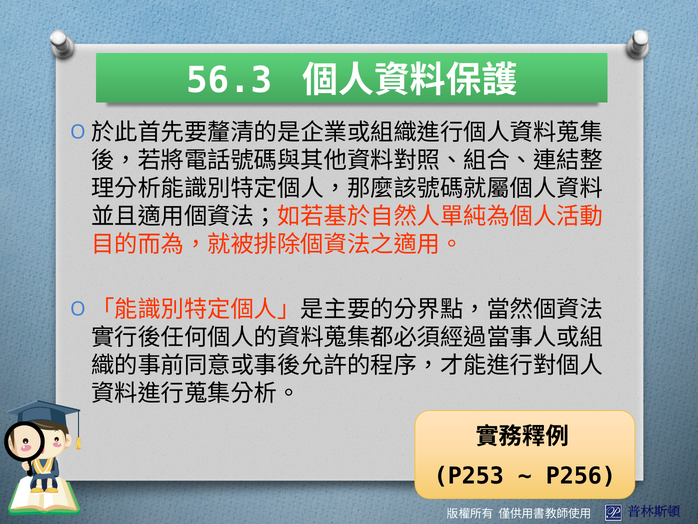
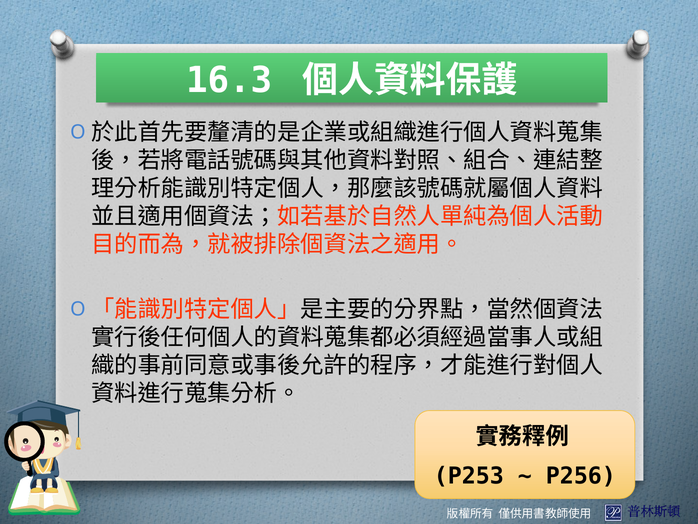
56.3: 56.3 -> 16.3
